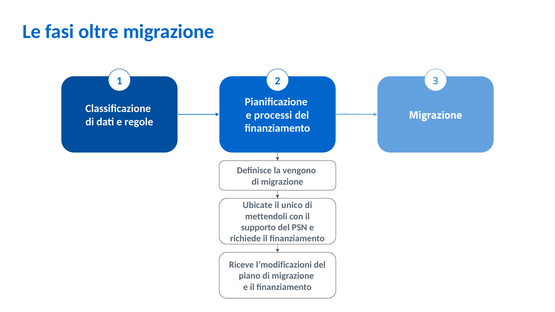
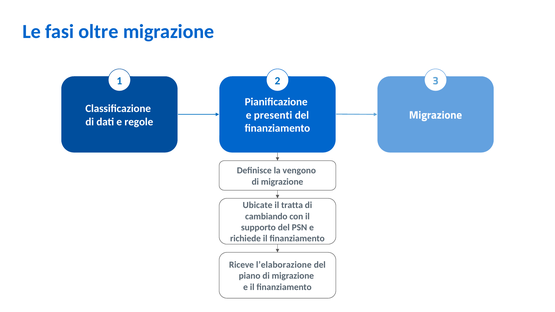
processi: processi -> presenti
unico: unico -> tratta
mettendoli: mettendoli -> cambiando
l’modificazioni: l’modificazioni -> l’elaborazione
